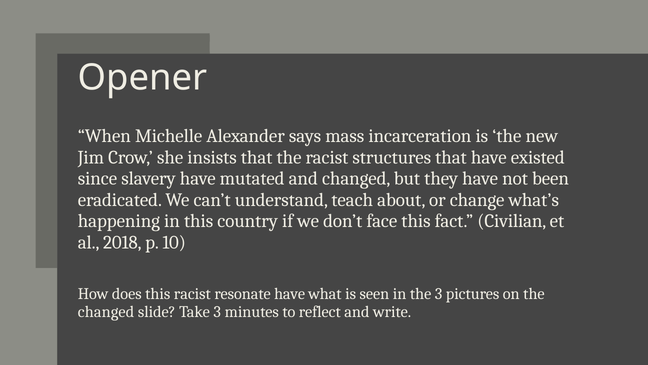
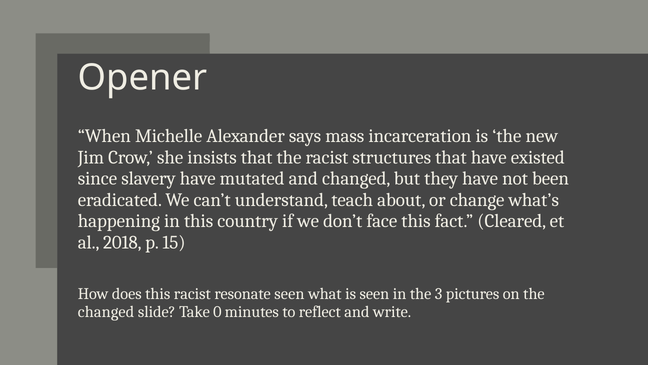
Civilian: Civilian -> Cleared
10: 10 -> 15
resonate have: have -> seen
Take 3: 3 -> 0
